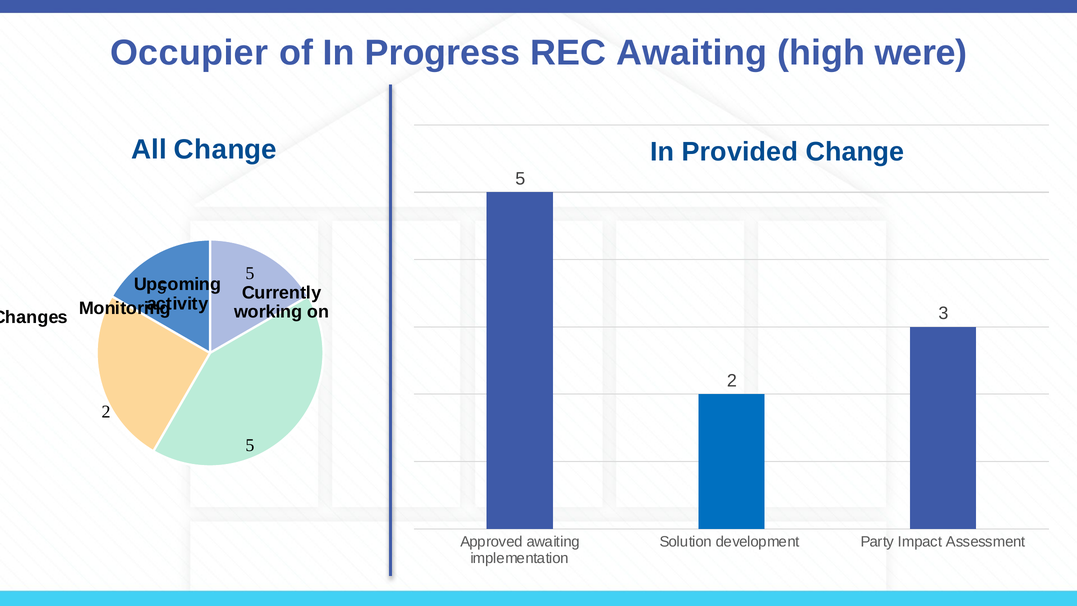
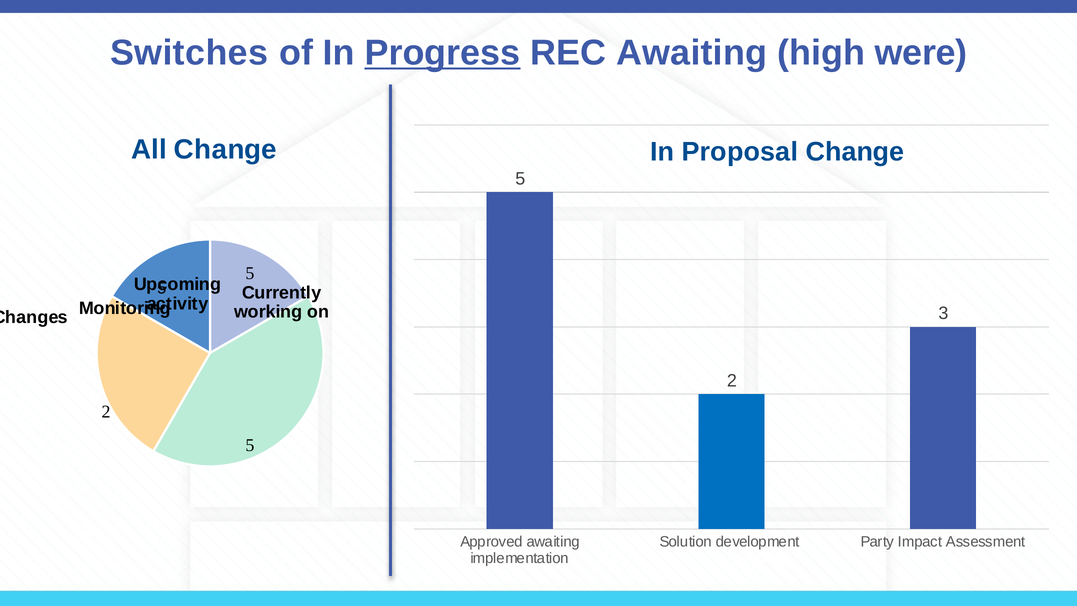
Occupier: Occupier -> Switches
Progress underline: none -> present
Provided: Provided -> Proposal
